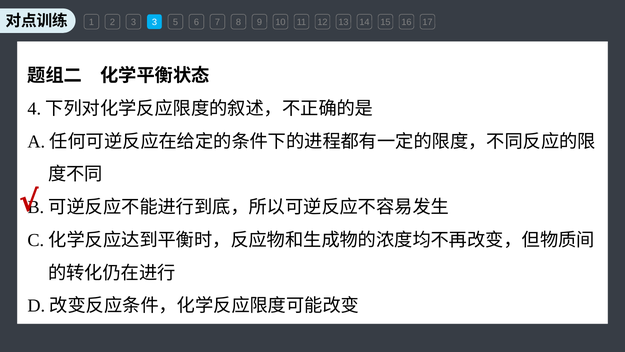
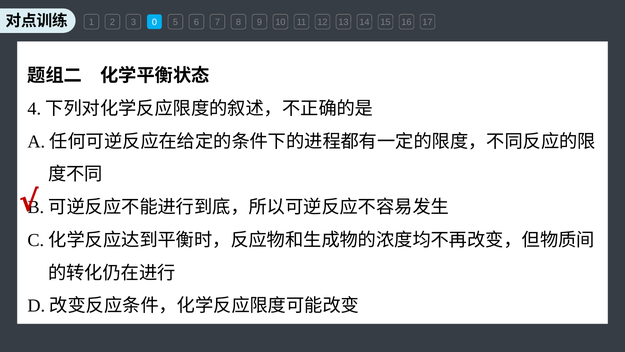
3 3: 3 -> 0
